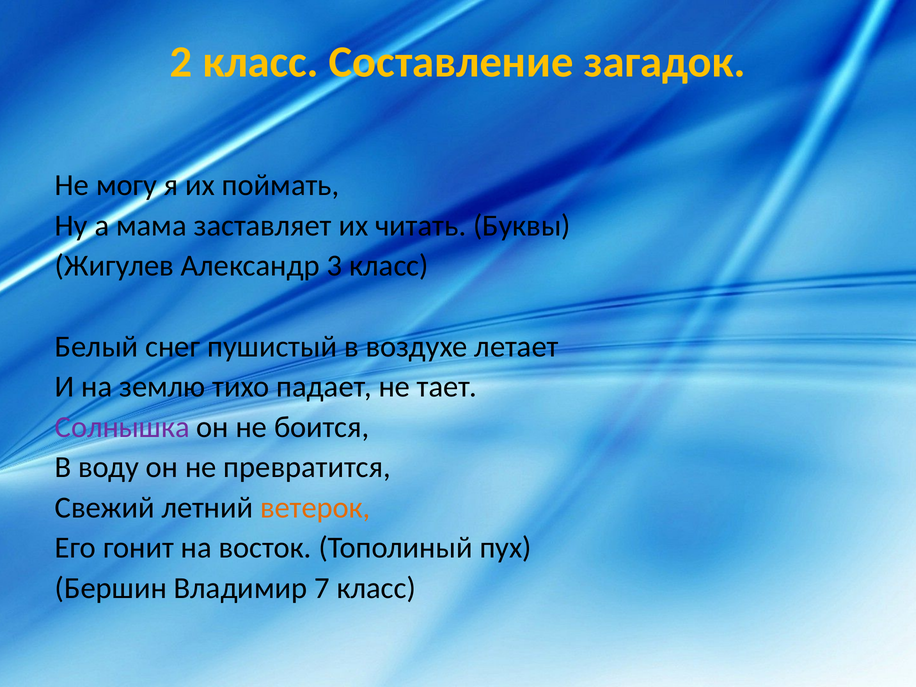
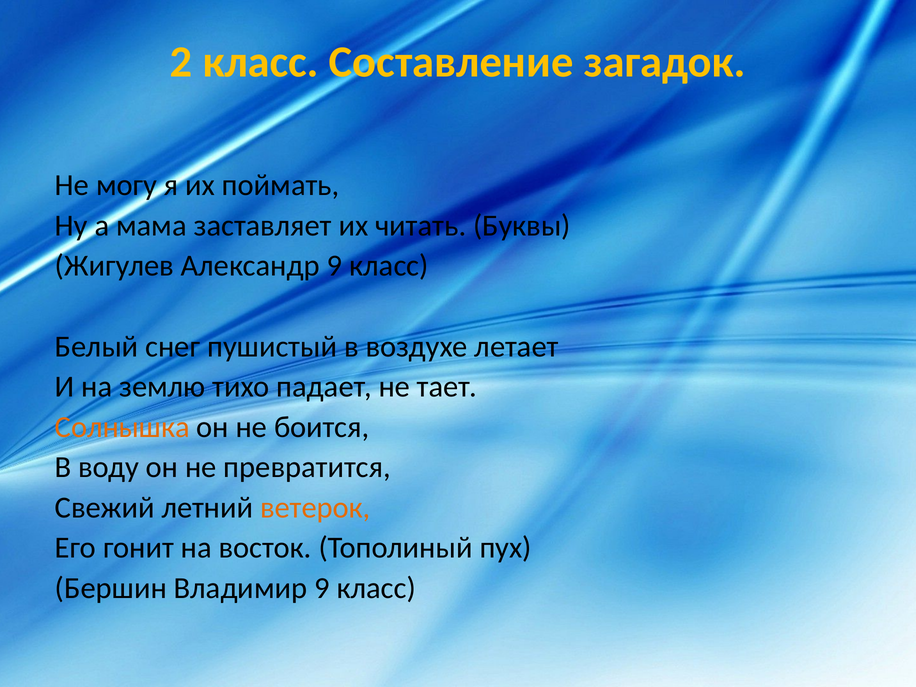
Александр 3: 3 -> 9
Солнышка colour: purple -> orange
Владимир 7: 7 -> 9
